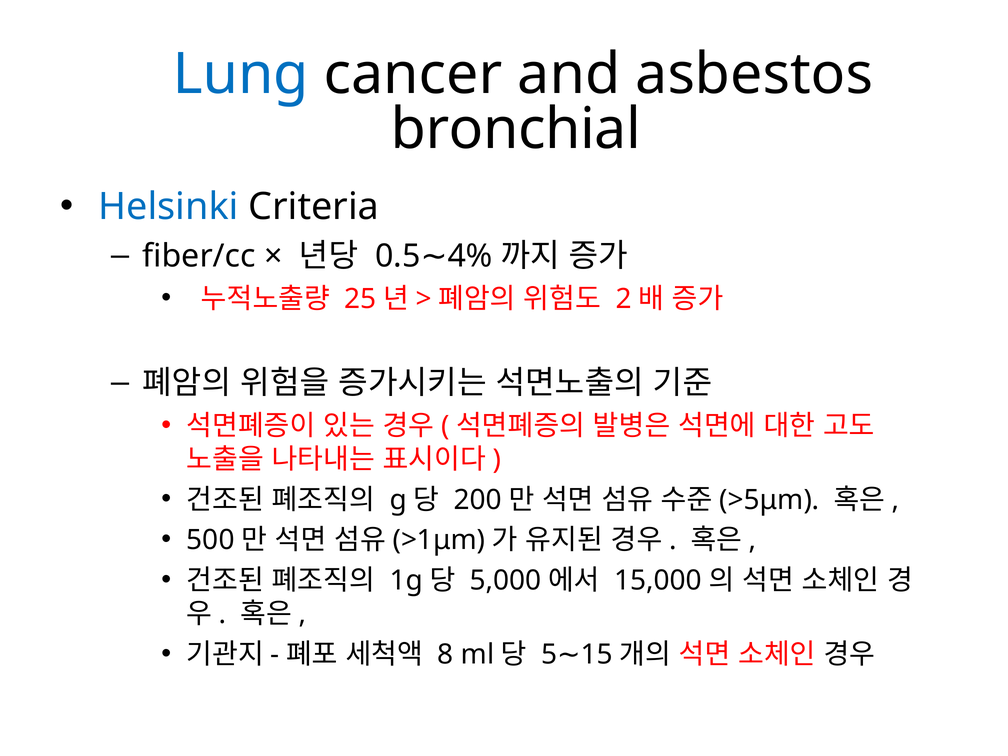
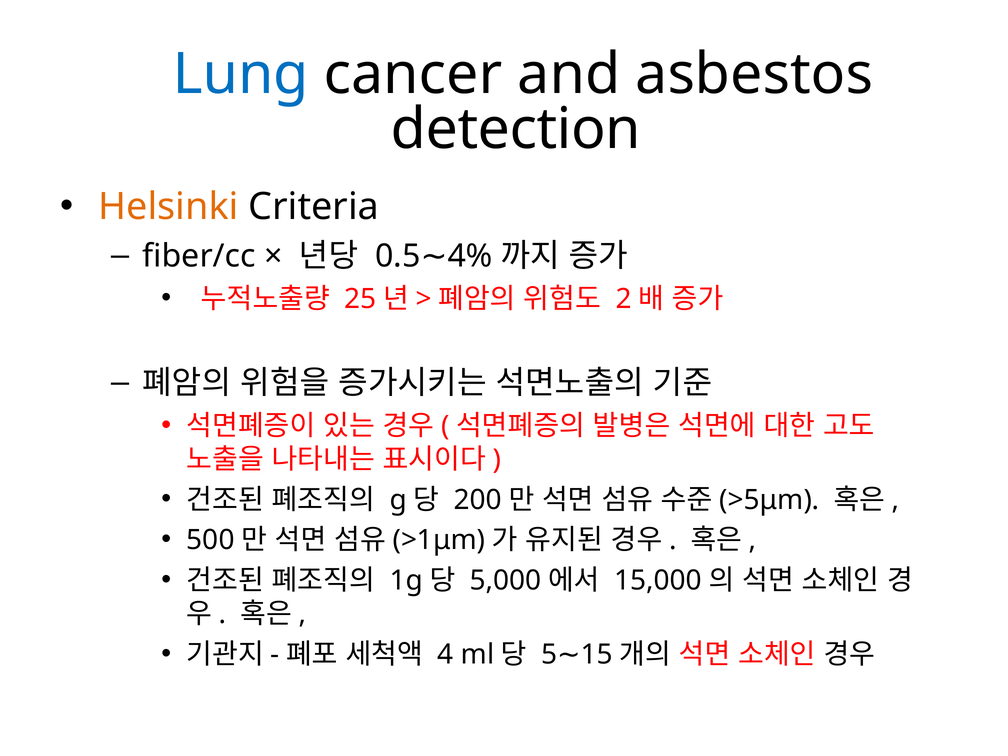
bronchial: bronchial -> detection
Helsinki colour: blue -> orange
8: 8 -> 4
